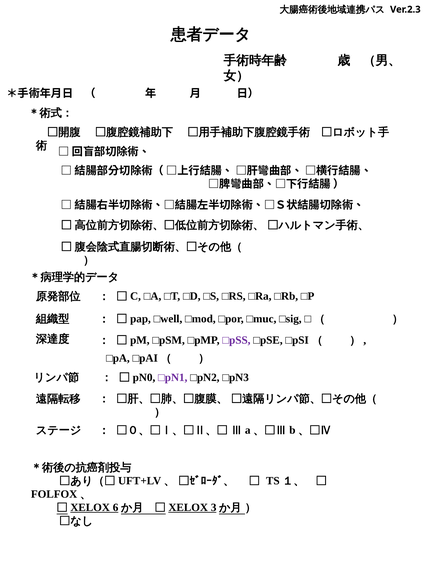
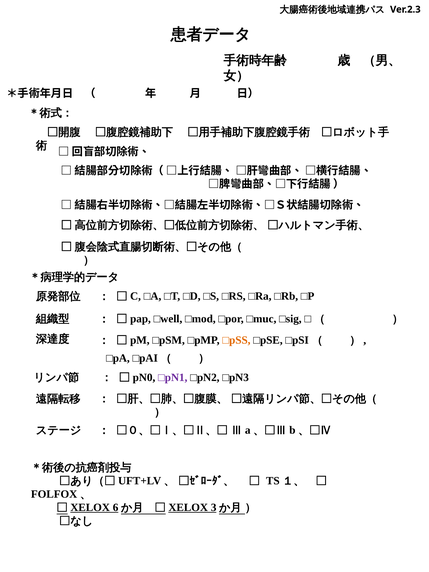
□pSS colour: purple -> orange
